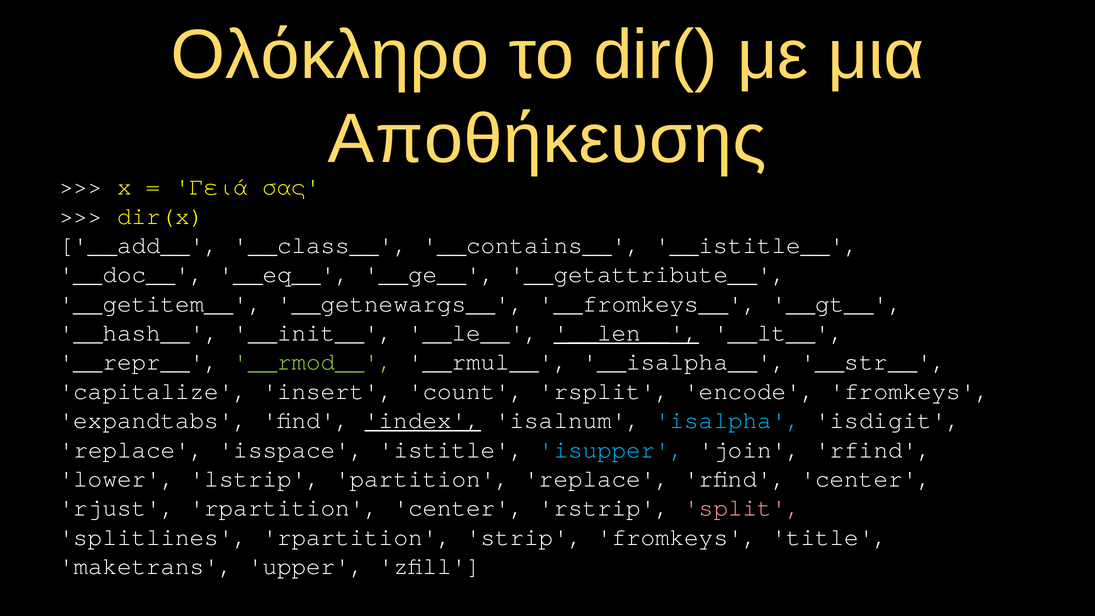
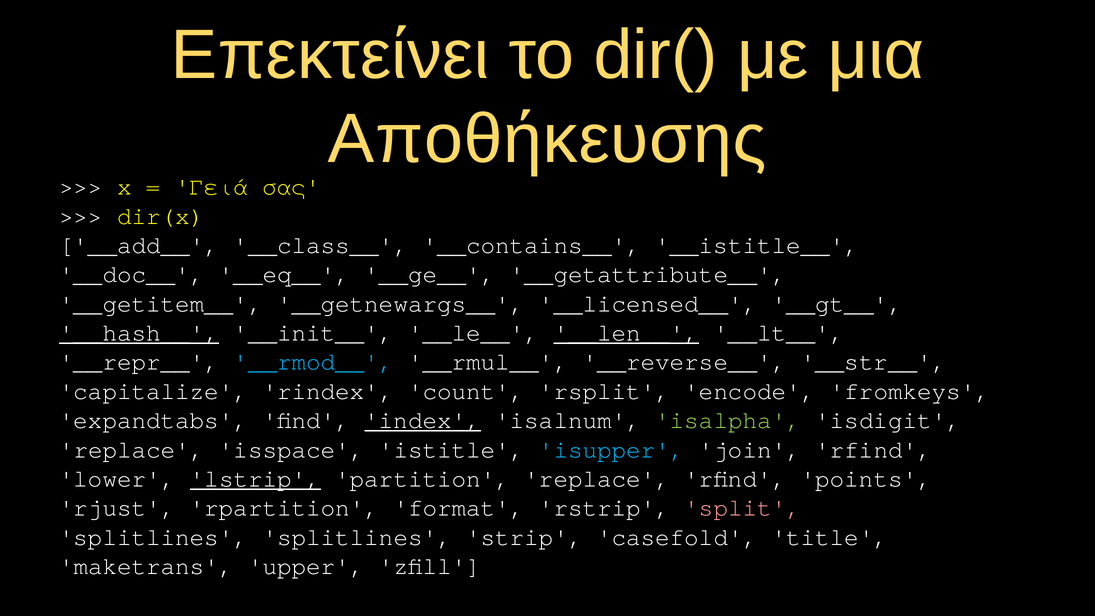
Ολόκληρο: Ολόκληρο -> Επεκτείνει
__fromkeys__: __fromkeys__ -> __licensed__
__hash__ underline: none -> present
__rmod__ colour: light green -> light blue
__isalpha__: __isalpha__ -> __reverse__
insert: insert -> rindex
isalpha colour: light blue -> light green
lstrip underline: none -> present
rfind center: center -> points
rpartition center: center -> format
splitlines rpartition: rpartition -> splitlines
strip fromkeys: fromkeys -> casefold
